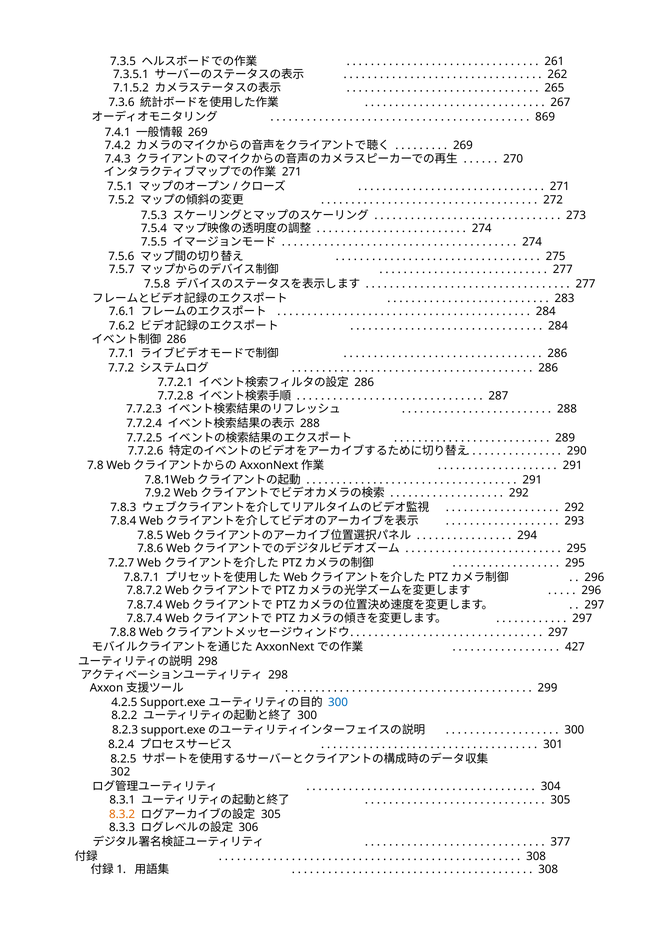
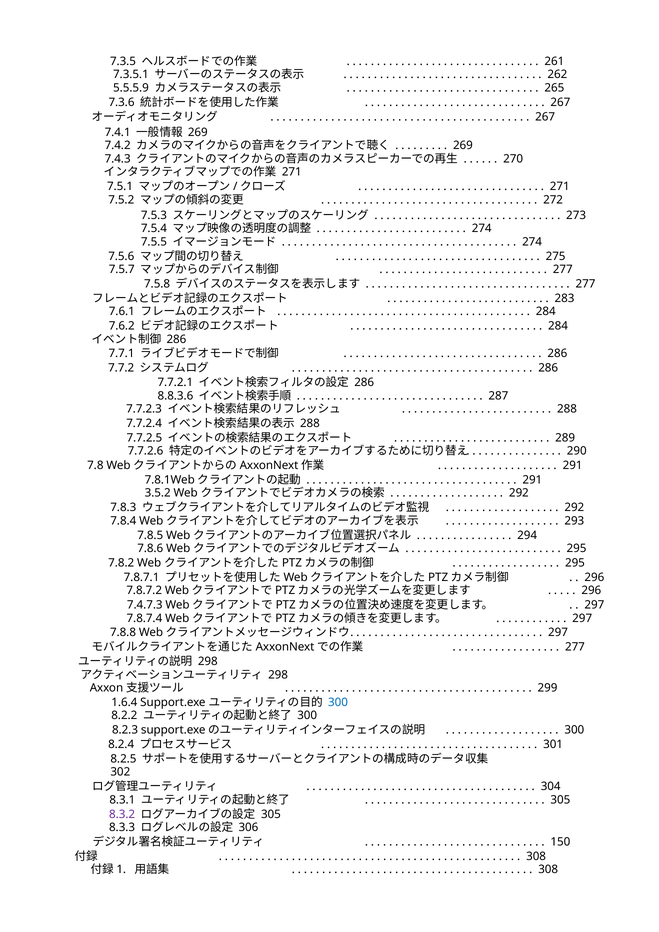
7.1.5.2: 7.1.5.2 -> 5.5.5.9
869 at (545, 117): 869 -> 267
7.7.2.8: 7.7.2.8 -> 8.8.3.6
7.9.2: 7.9.2 -> 3.5.2
7.2.7: 7.2.7 -> 7.8.2
7.8.7.4 at (145, 605): 7.8.7.4 -> 7.4.7.3
427 at (575, 647): 427 -> 277
4.2.5: 4.2.5 -> 1.6.4
8.3.2 colour: orange -> purple
377: 377 -> 150
